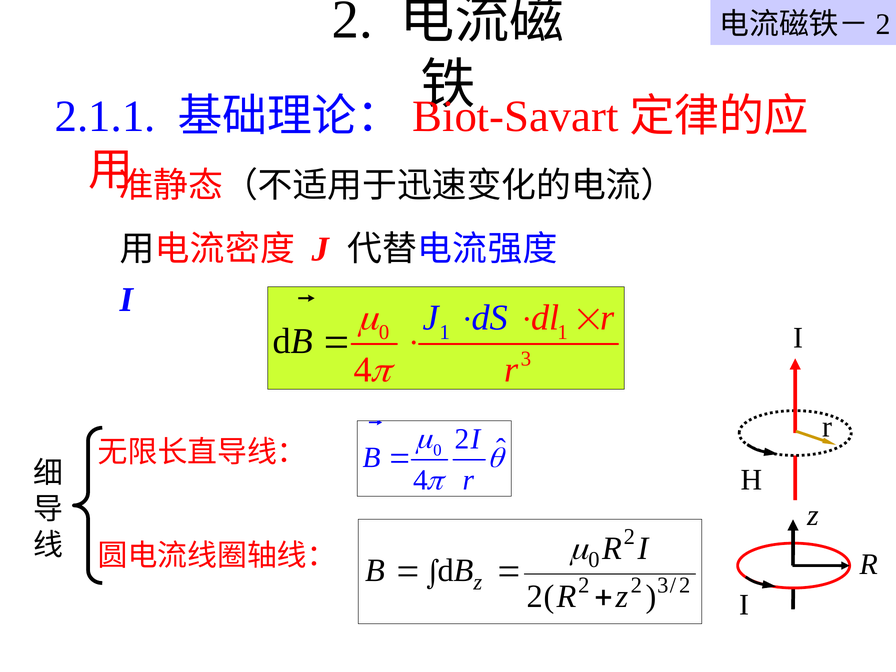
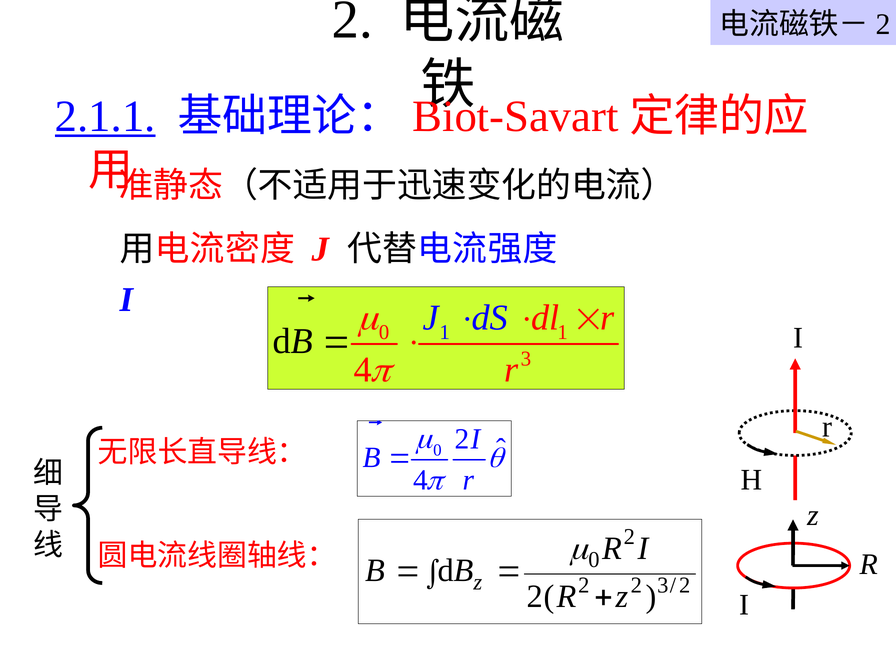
2.1.1 underline: none -> present
